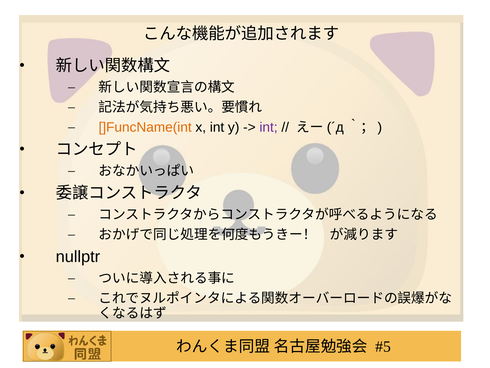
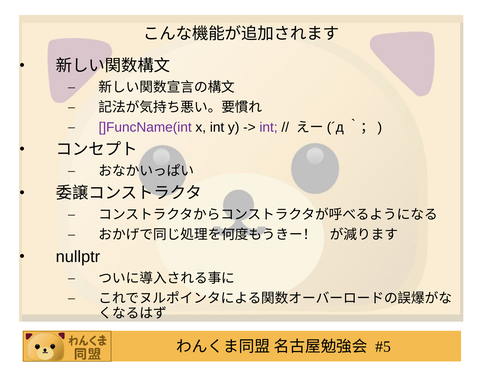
]FuncName(int colour: orange -> purple
